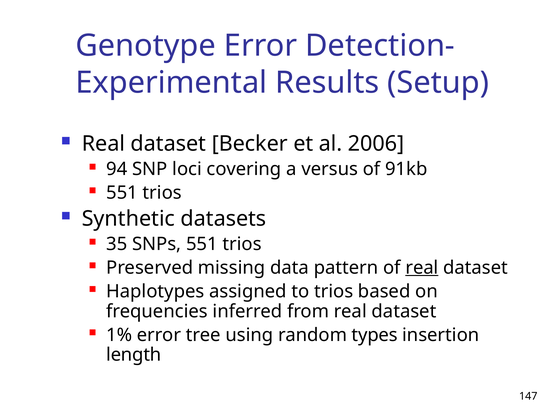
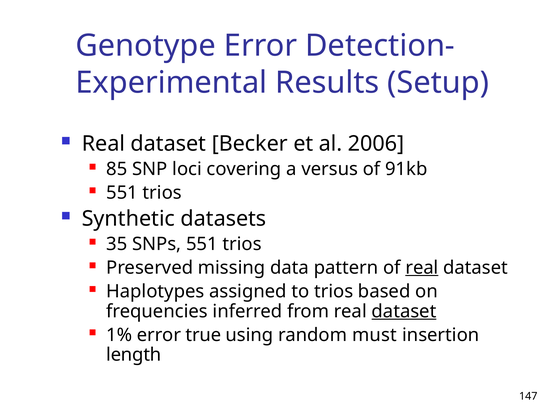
94: 94 -> 85
dataset at (404, 311) underline: none -> present
tree: tree -> true
types: types -> must
